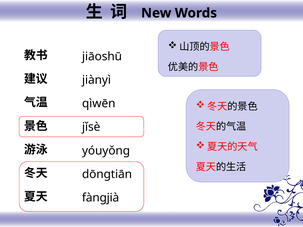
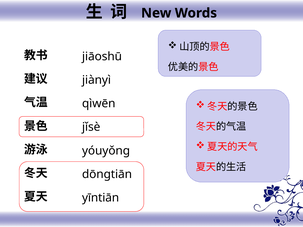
fànɡjià: fànɡjià -> yīntiān
